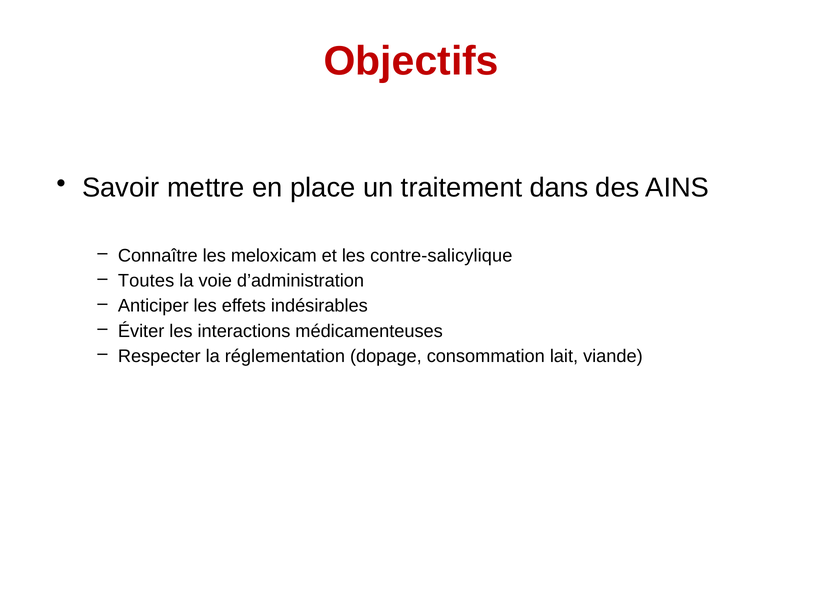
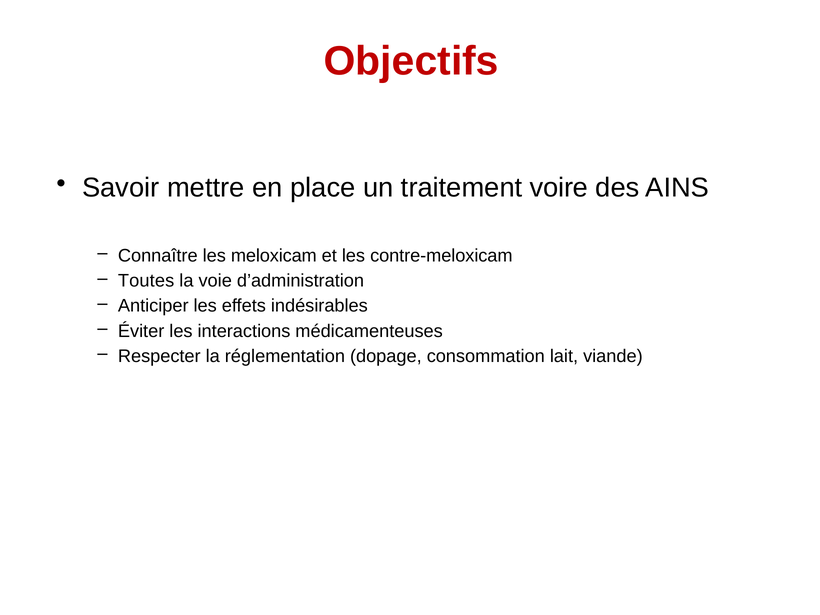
dans: dans -> voire
contre-salicylique: contre-salicylique -> contre-meloxicam
